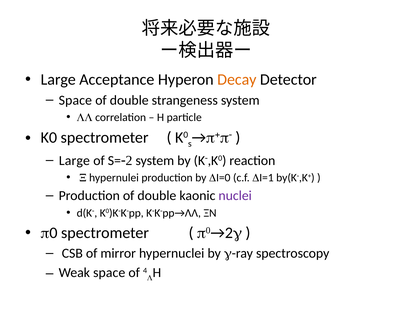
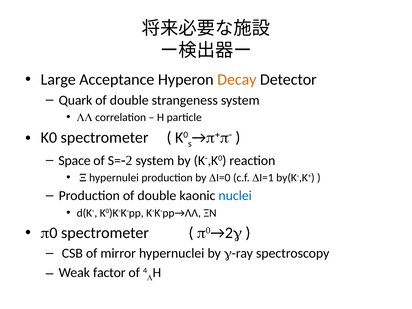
Space at (75, 100): Space -> Quark
Large at (74, 160): Large -> Space
nuclei colour: purple -> blue
Weak space: space -> factor
